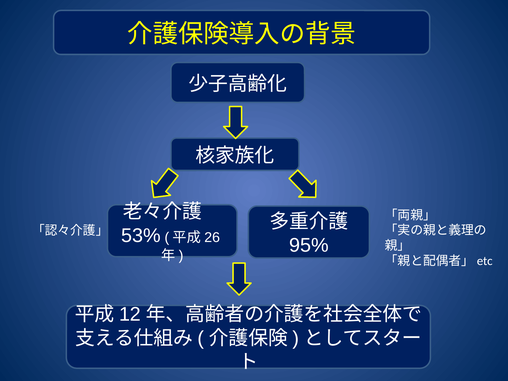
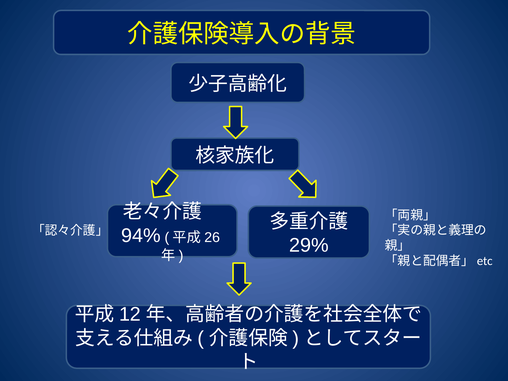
53%: 53% -> 94%
95%: 95% -> 29%
